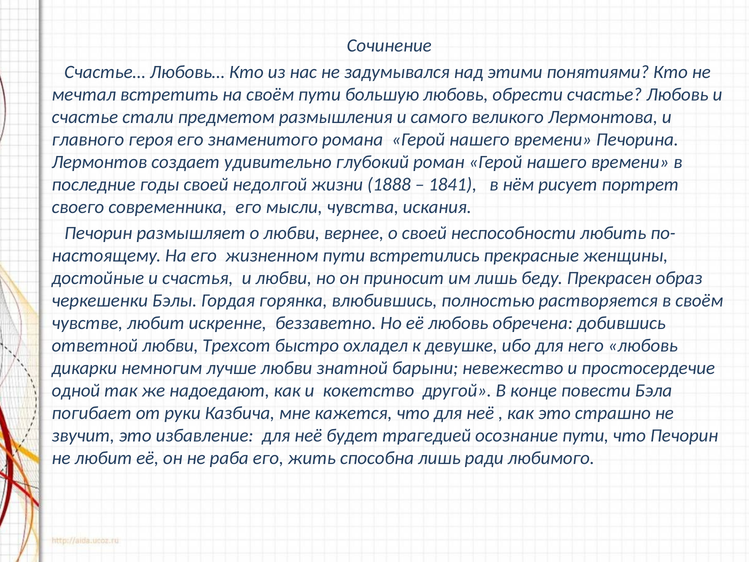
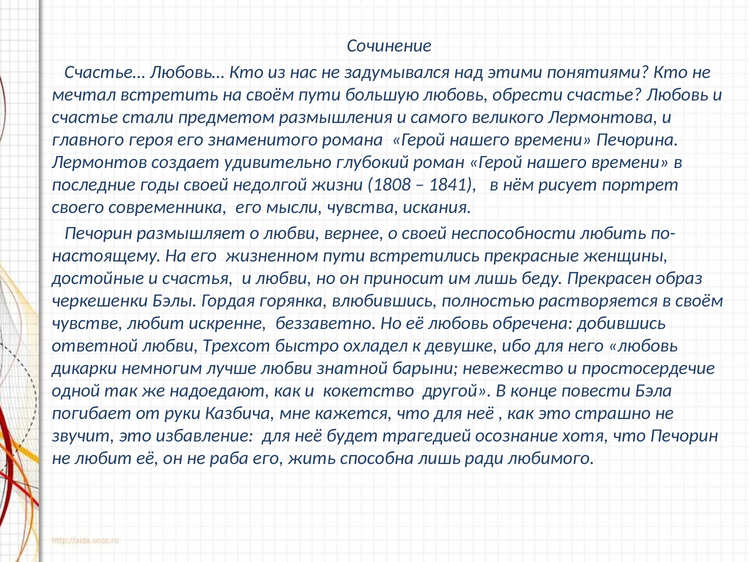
1888: 1888 -> 1808
осознание пути: пути -> хотя
